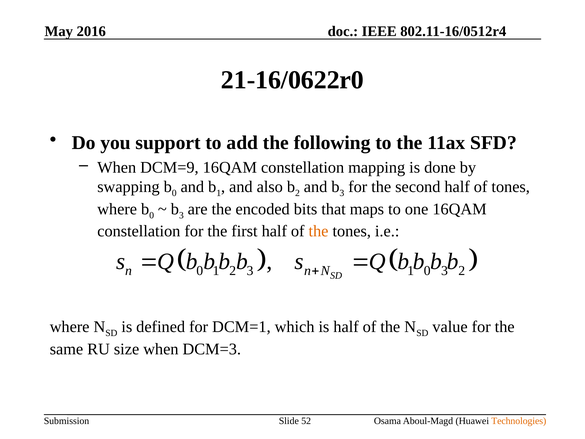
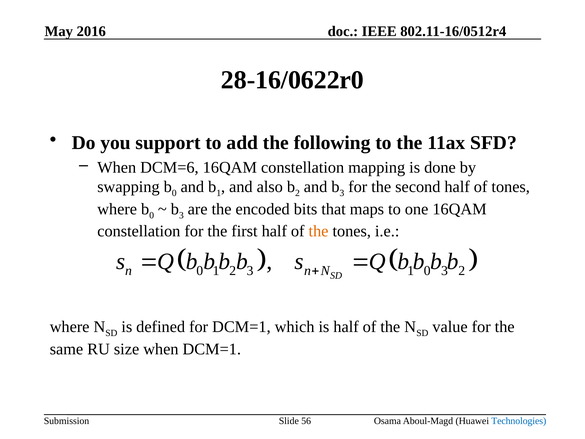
21-16/0622r0: 21-16/0622r0 -> 28-16/0622r0
DCM=9: DCM=9 -> DCM=6
when DCM=3: DCM=3 -> DCM=1
52: 52 -> 56
Technologies colour: orange -> blue
